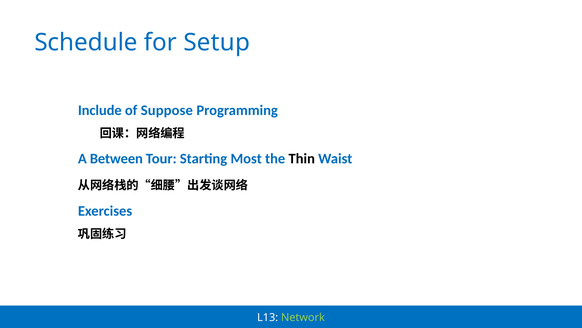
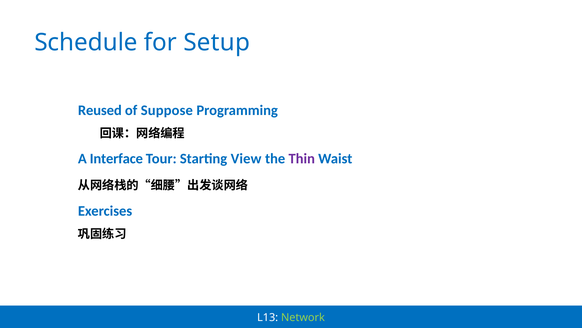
Include: Include -> Reused
Between: Between -> Interface
Most: Most -> View
Thin colour: black -> purple
